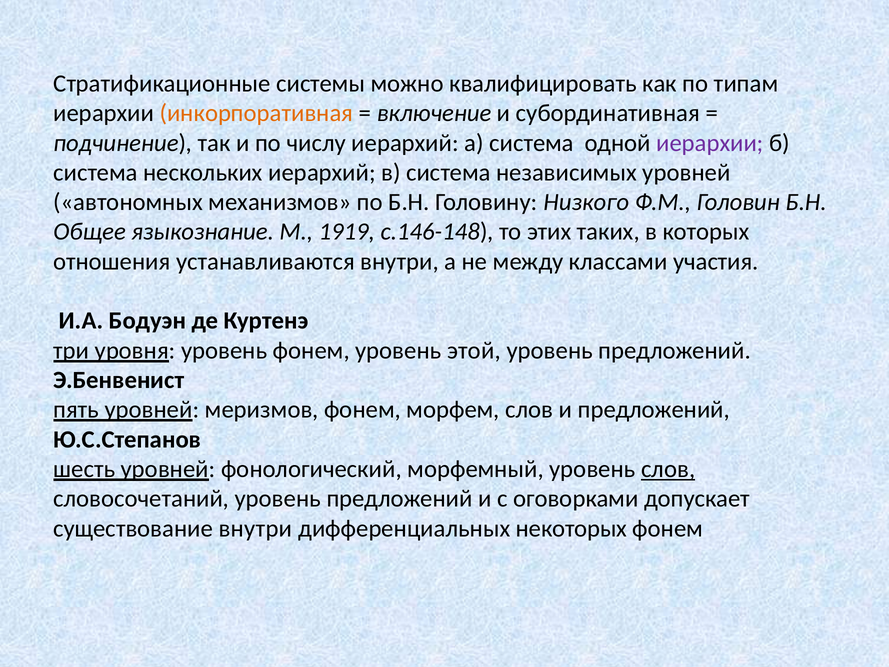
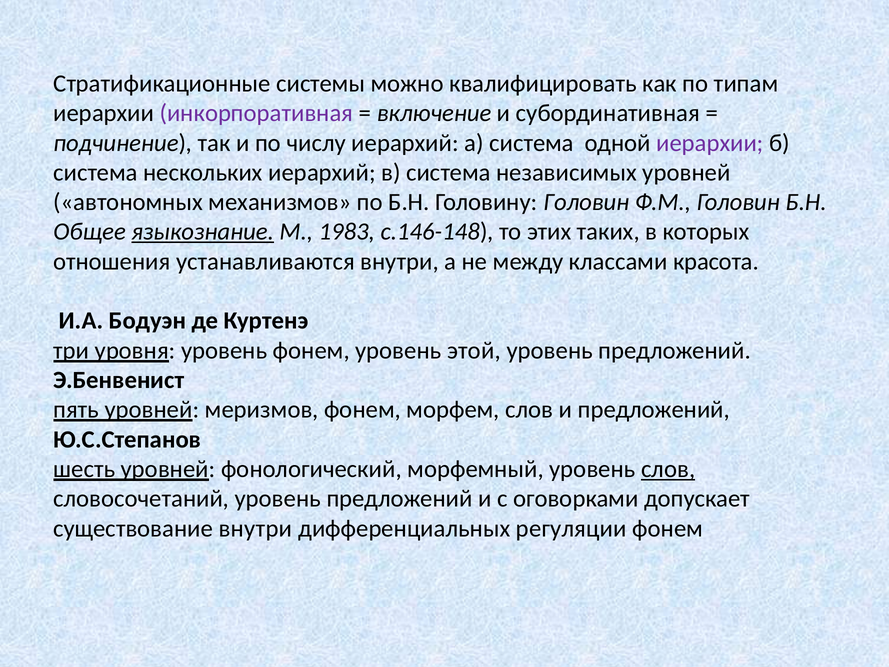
инкорпоративная colour: orange -> purple
Головину Низкого: Низкого -> Головин
языкознание underline: none -> present
1919: 1919 -> 1983
участия: участия -> красота
некоторых: некоторых -> регуляции
